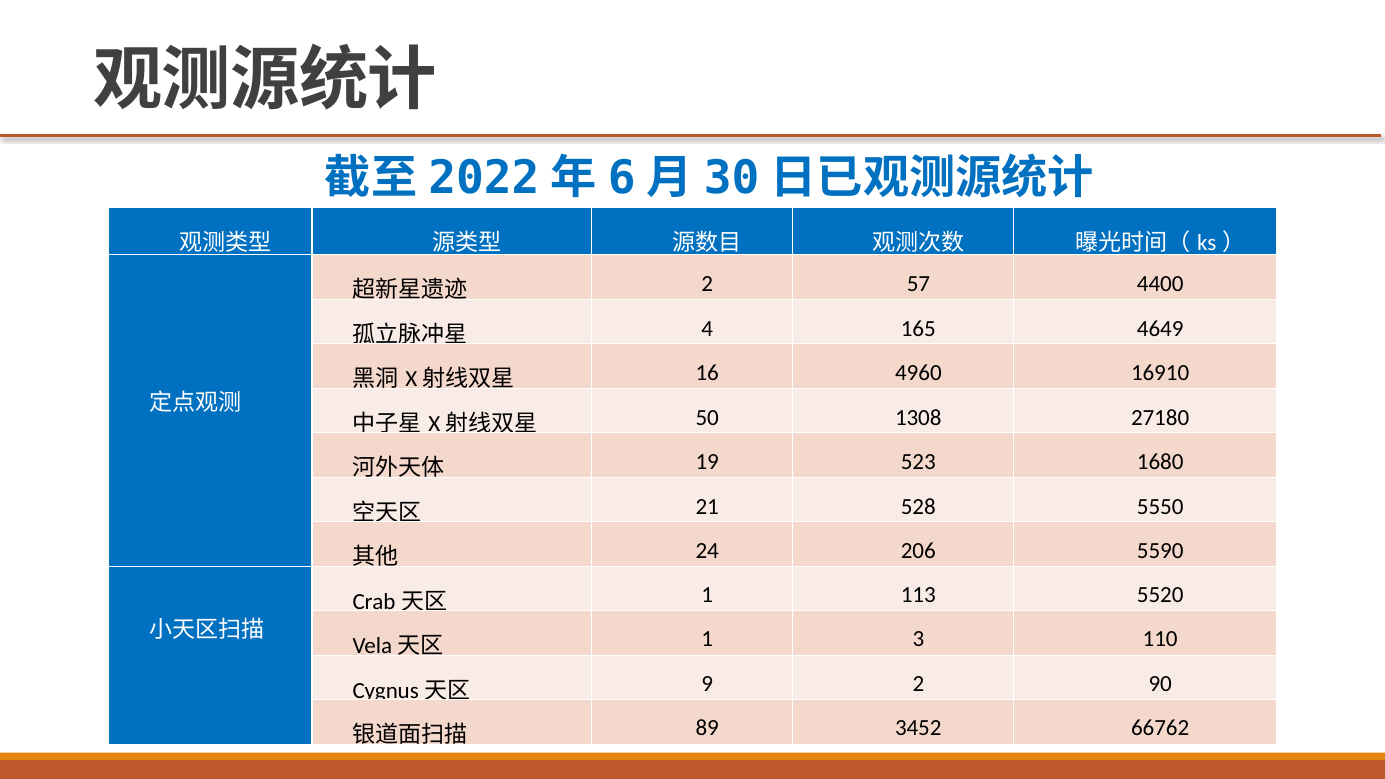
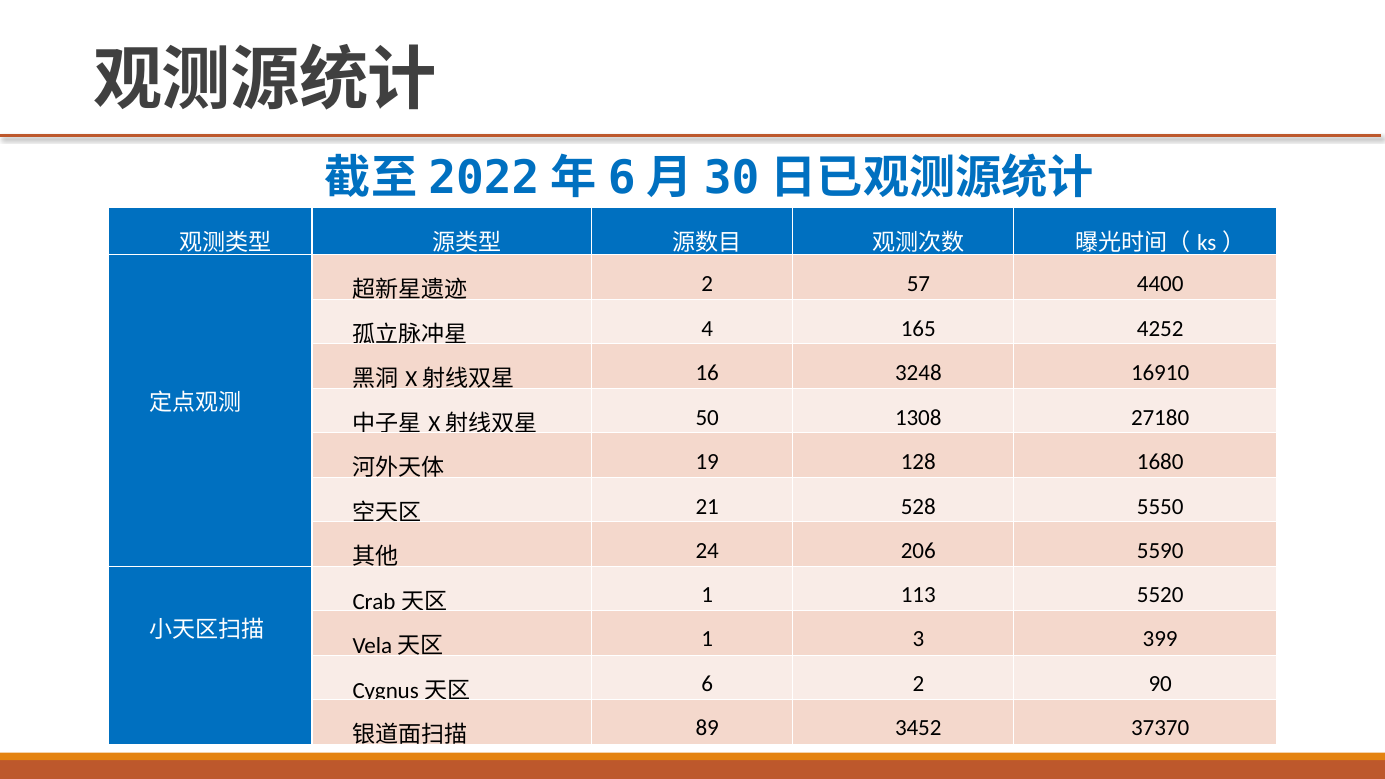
4649: 4649 -> 4252
4960: 4960 -> 3248
523: 523 -> 128
110: 110 -> 399
9: 9 -> 6
66762: 66762 -> 37370
